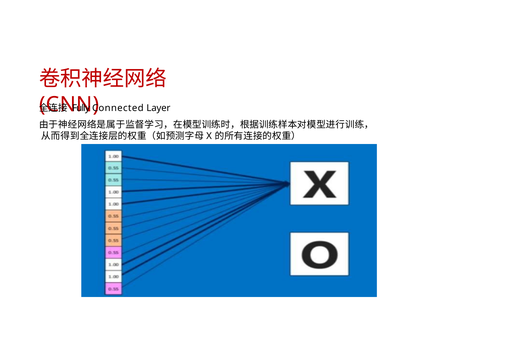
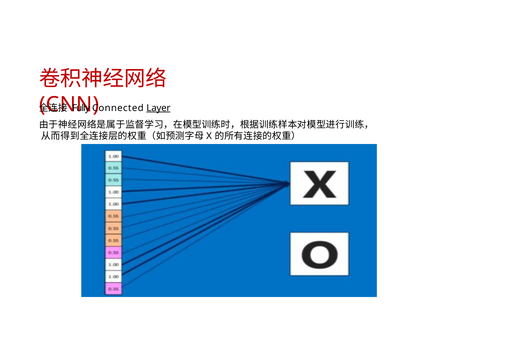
Layer underline: none -> present
